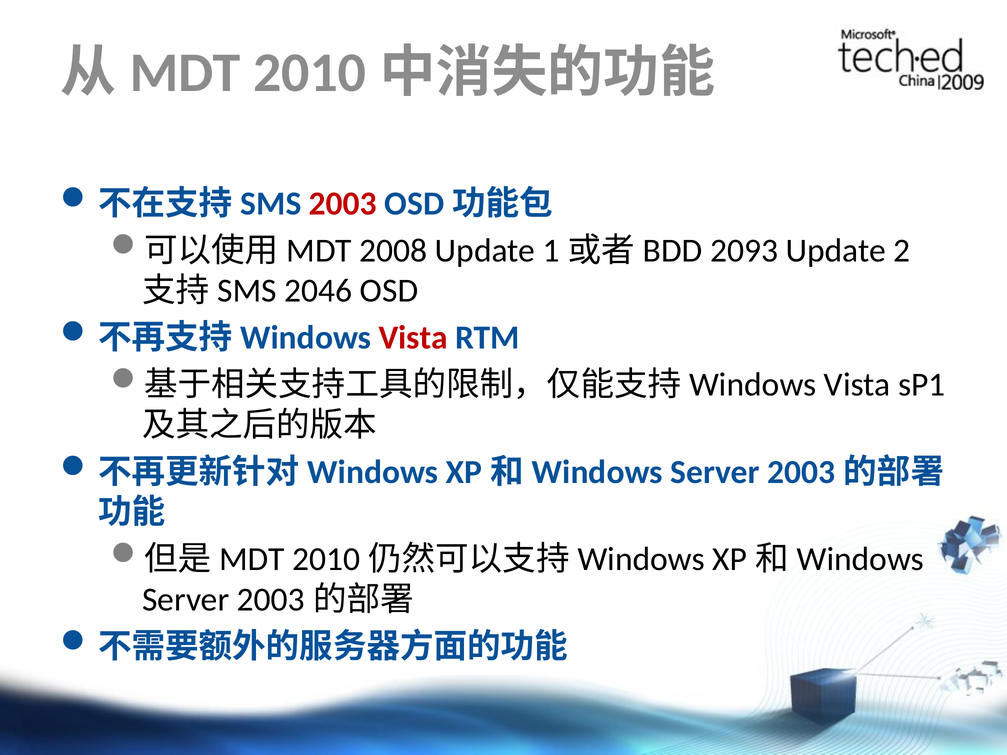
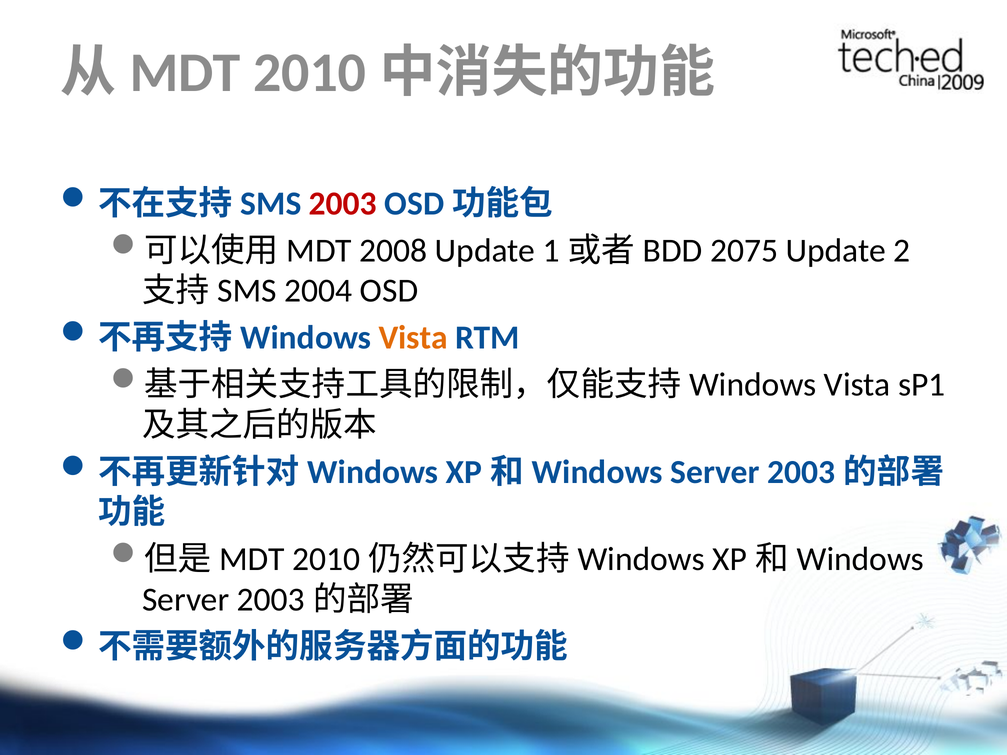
2093: 2093 -> 2075
2046: 2046 -> 2004
Vista at (413, 338) colour: red -> orange
